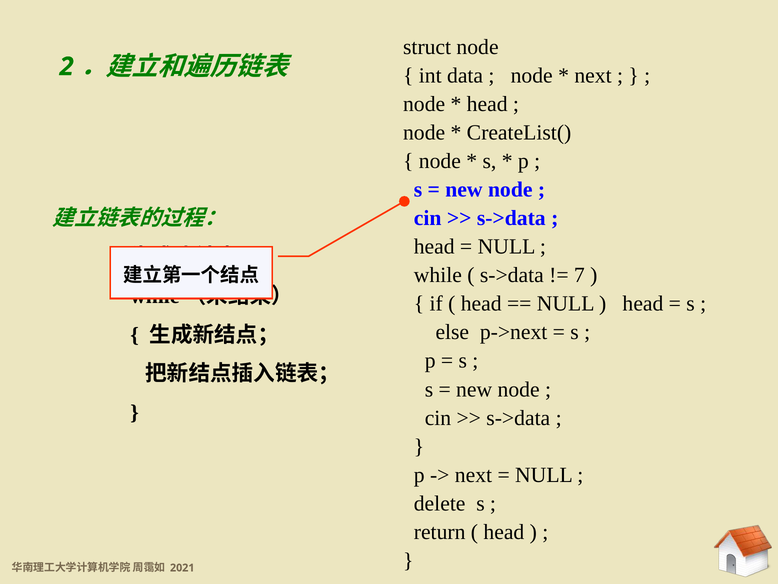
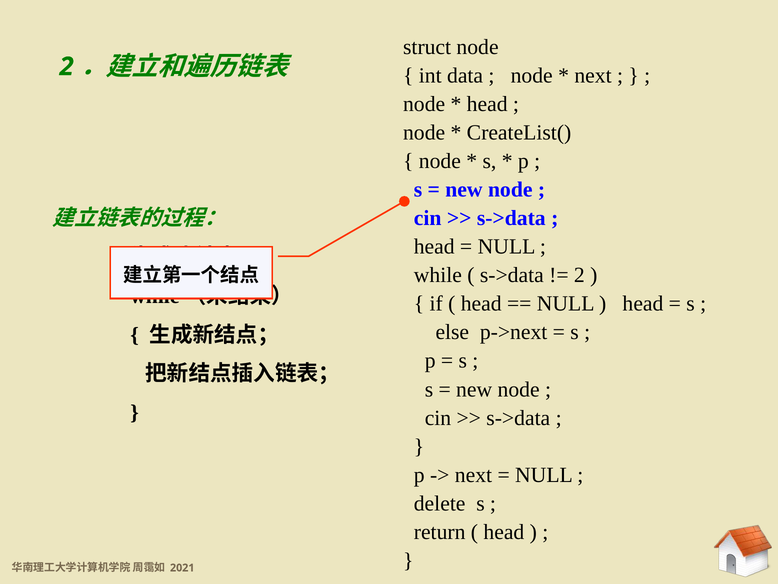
7 at (579, 275): 7 -> 2
